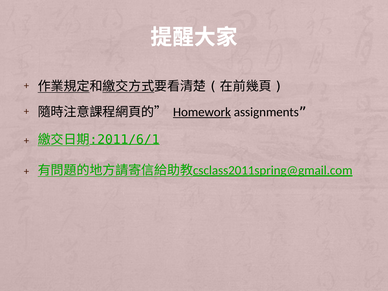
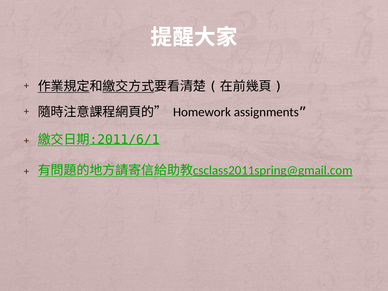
Homework underline: present -> none
